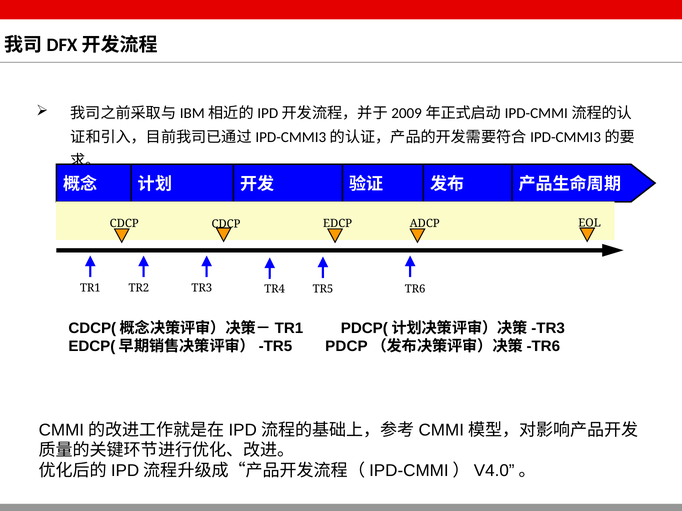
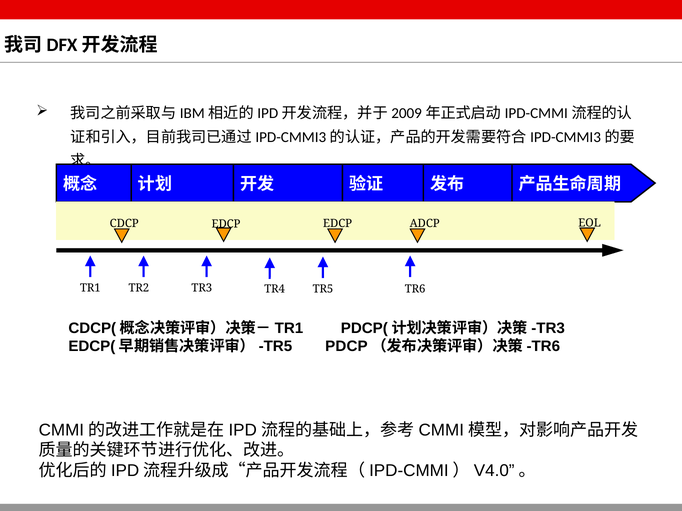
CDCP CDCP: CDCP -> EDCP
